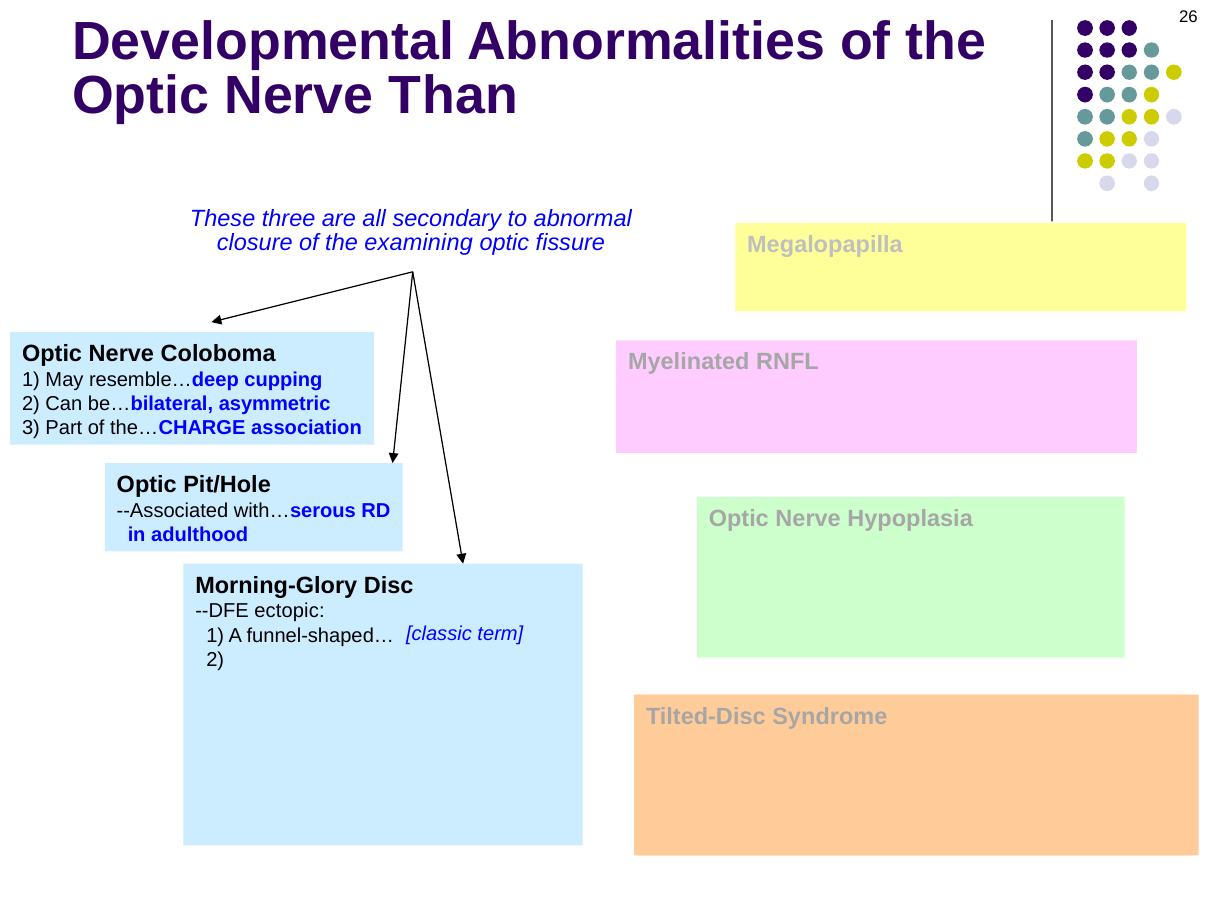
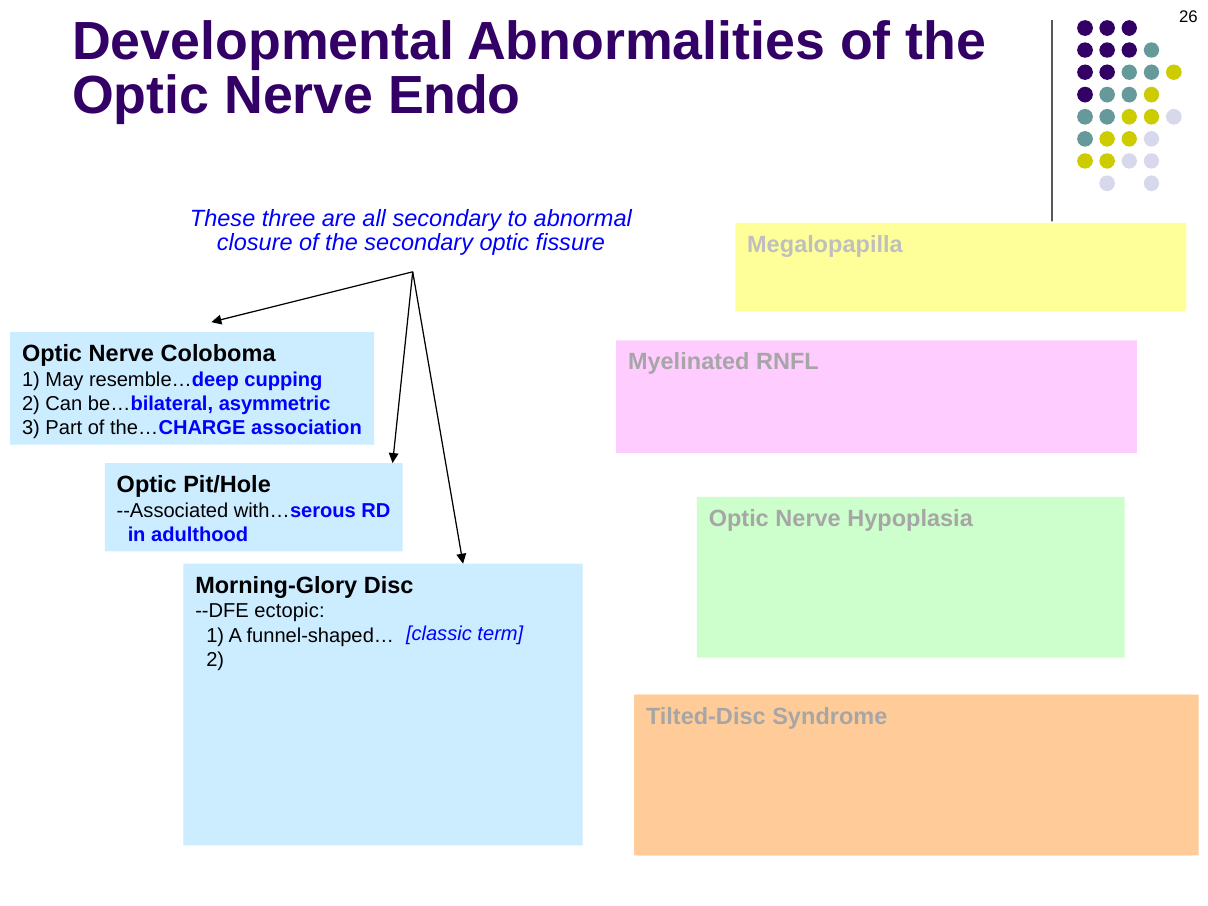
Than: Than -> Endo
the examining: examining -> secondary
